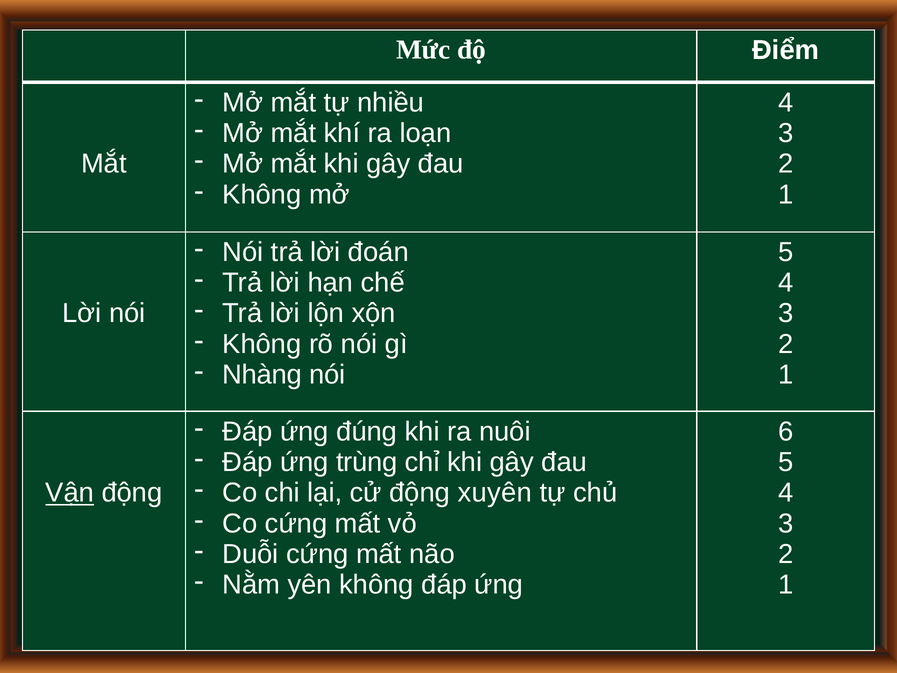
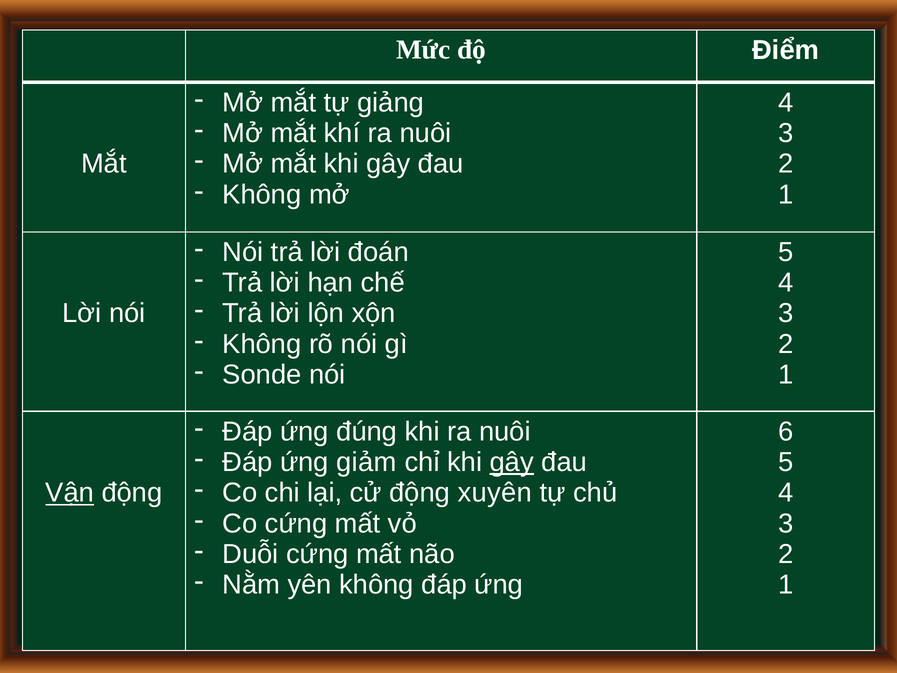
nhiều: nhiều -> giảng
khí ra loạn: loạn -> nuôi
Nhàng: Nhàng -> Sonde
trùng: trùng -> giảm
gây at (512, 462) underline: none -> present
